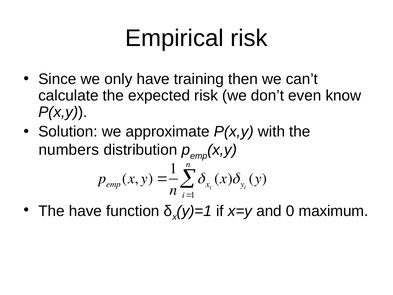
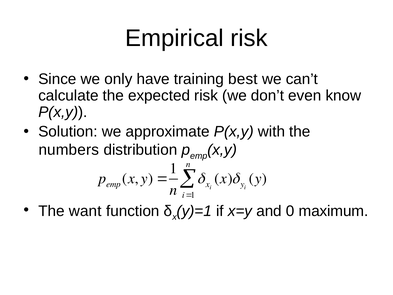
then: then -> best
The have: have -> want
